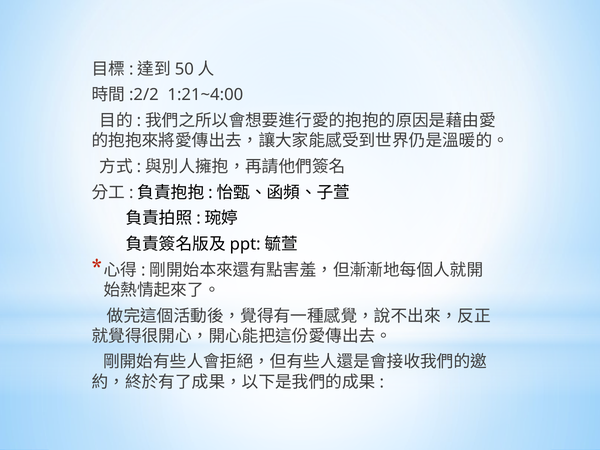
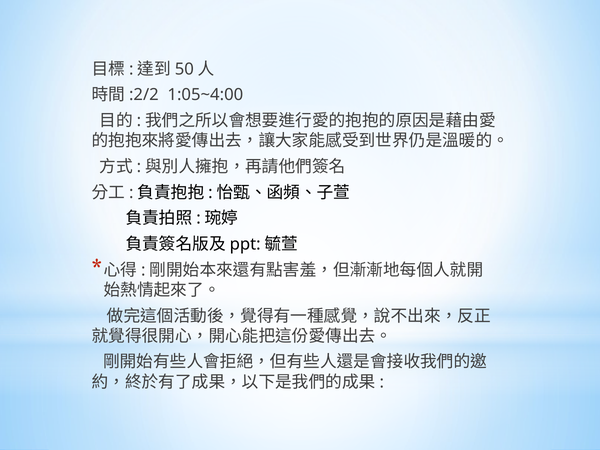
1:21~4:00: 1:21~4:00 -> 1:05~4:00
